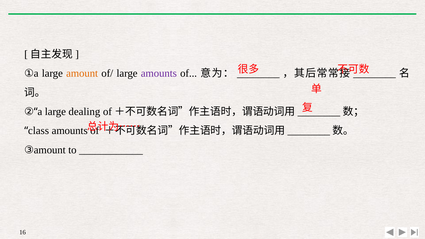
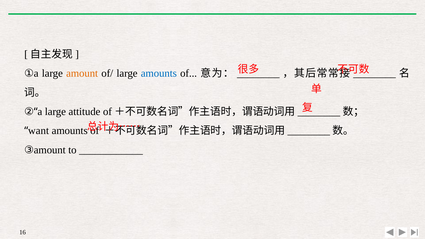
amounts at (159, 73) colour: purple -> blue
dealing: dealing -> attitude
class: class -> want
